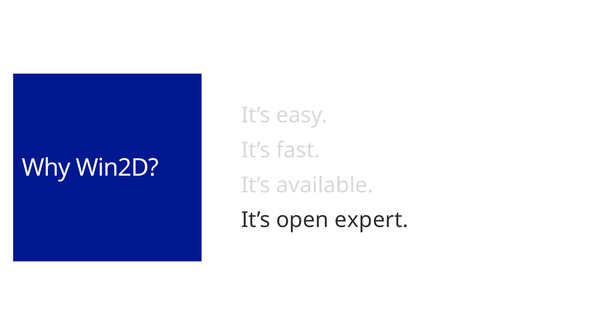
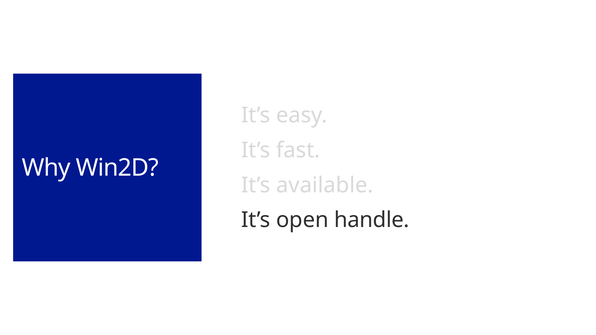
expert: expert -> handle
